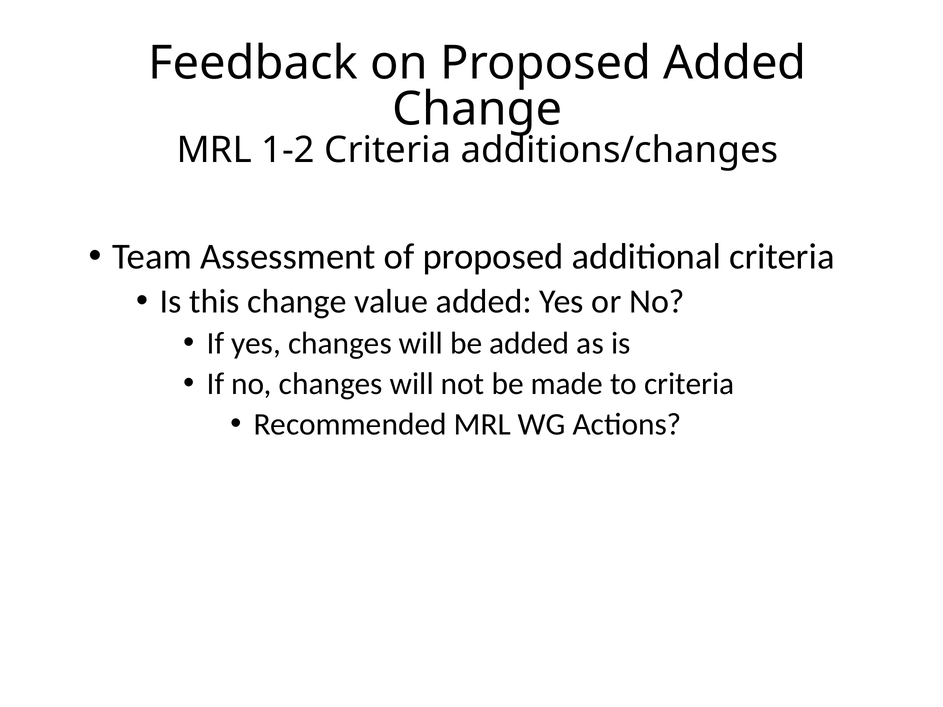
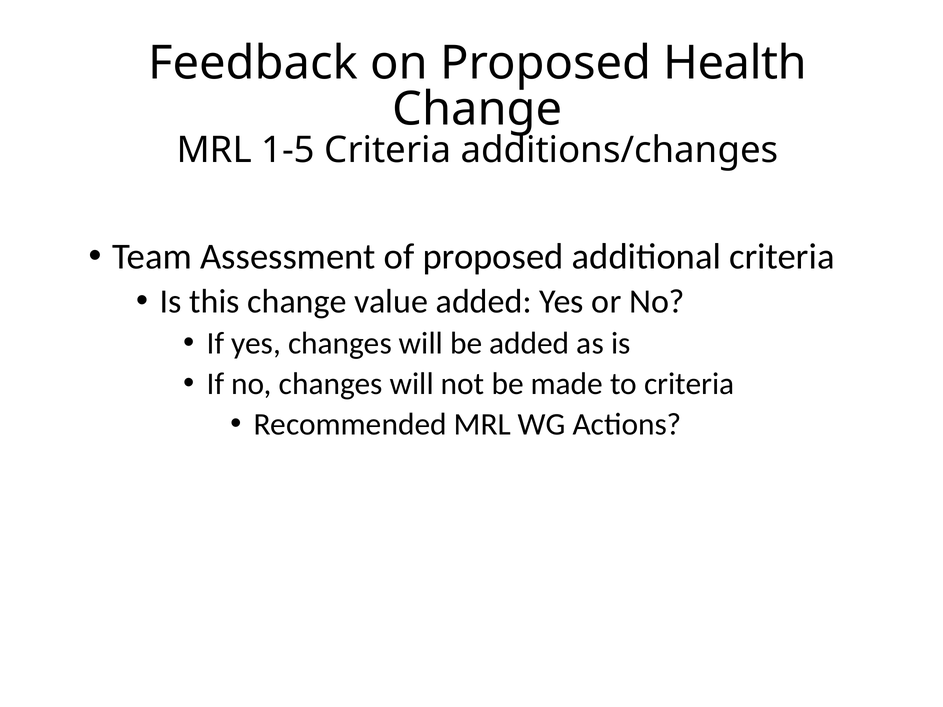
Proposed Added: Added -> Health
1-2: 1-2 -> 1-5
